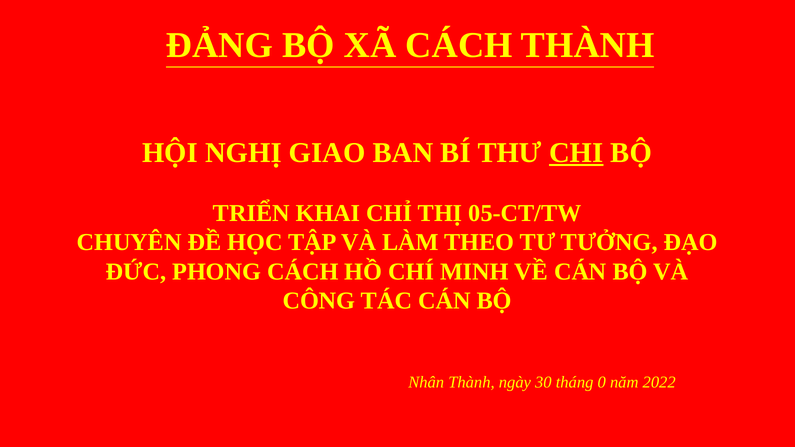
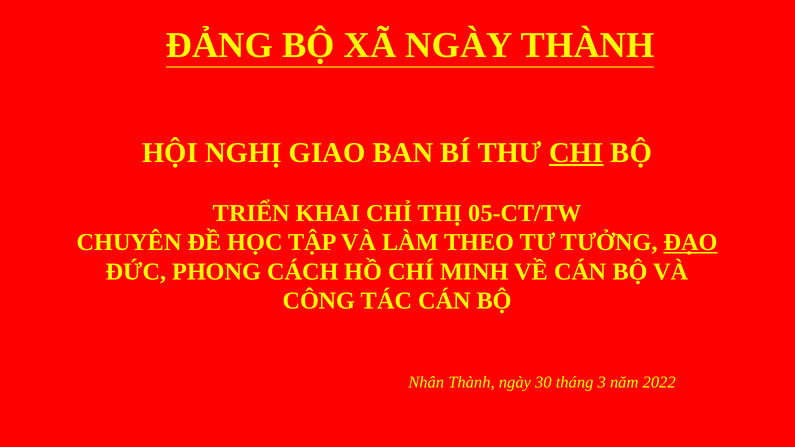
XÃ CÁCH: CÁCH -> NGÀY
ĐẠO underline: none -> present
0: 0 -> 3
